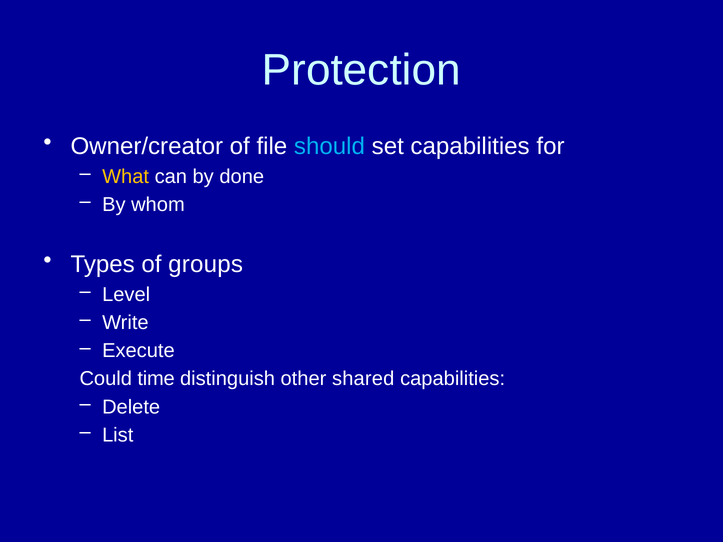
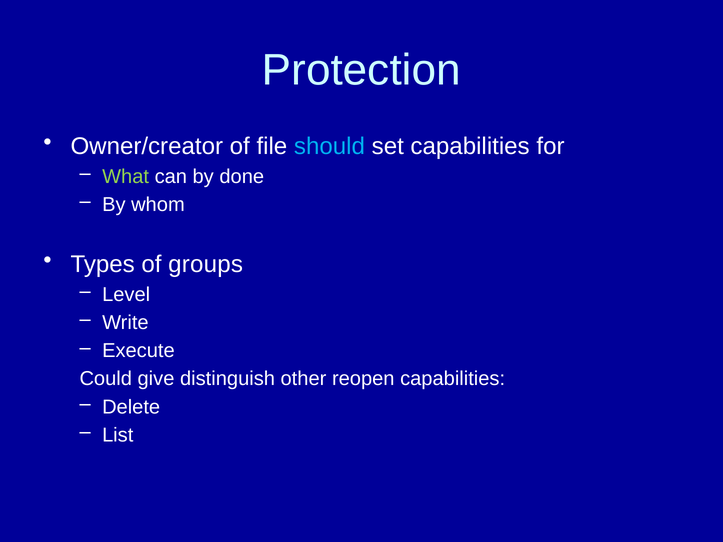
What colour: yellow -> light green
time: time -> give
shared: shared -> reopen
